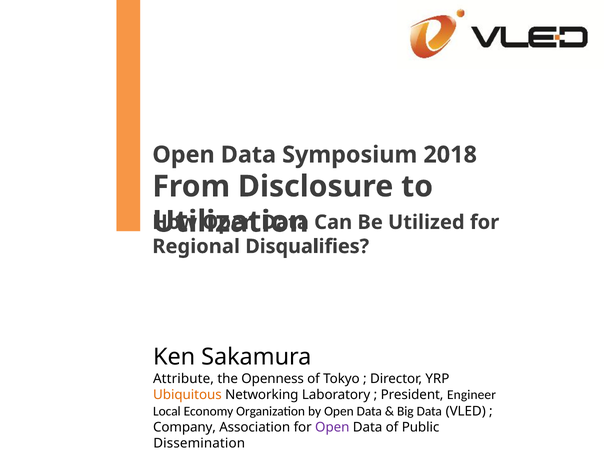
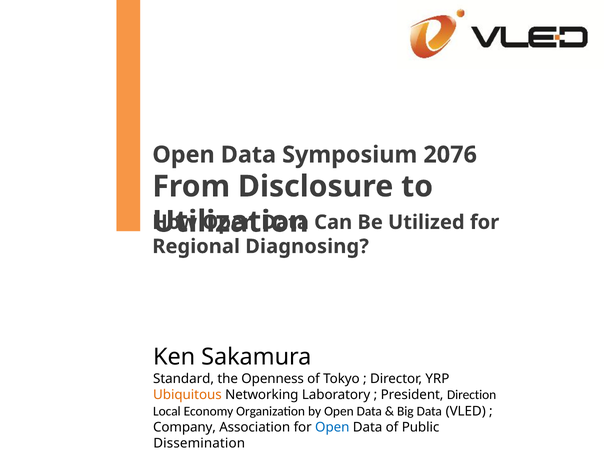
2018: 2018 -> 2076
Disqualifies: Disqualifies -> Diagnosing
Attribute: Attribute -> Standard
Engineer: Engineer -> Direction
Open at (332, 427) colour: purple -> blue
